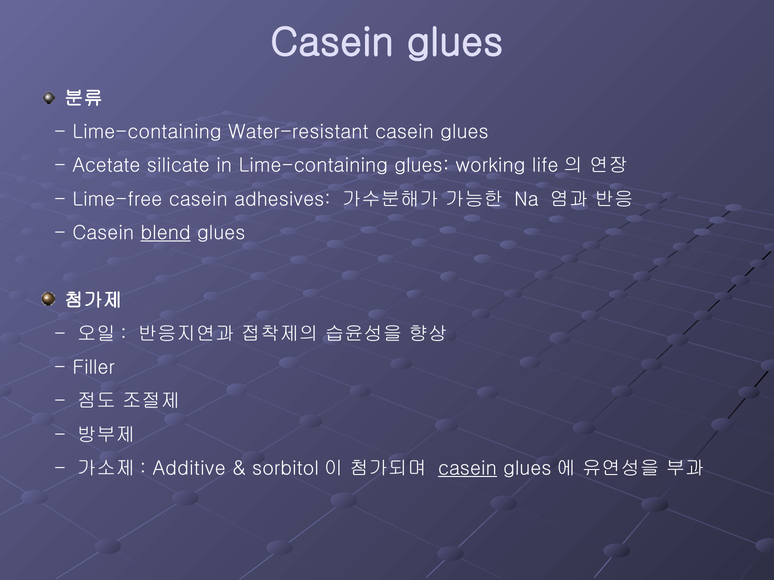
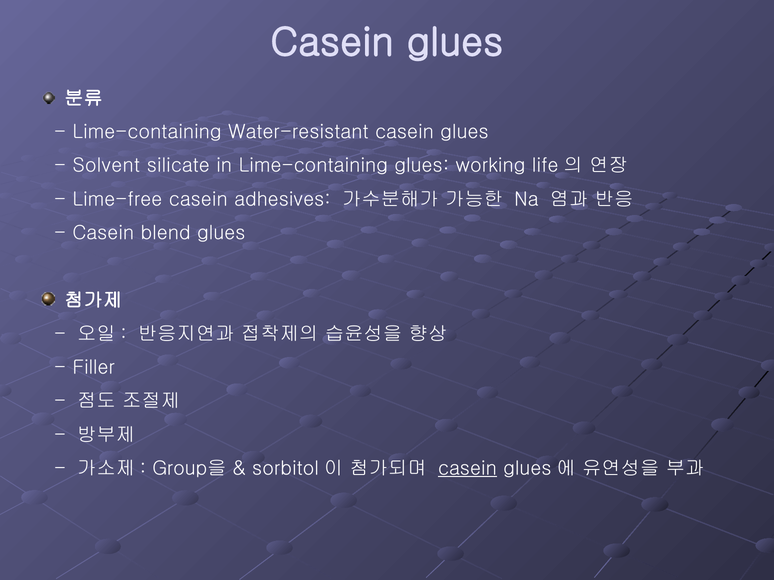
Acetate: Acetate -> Solvent
blend underline: present -> none
Additive: Additive -> Group을
